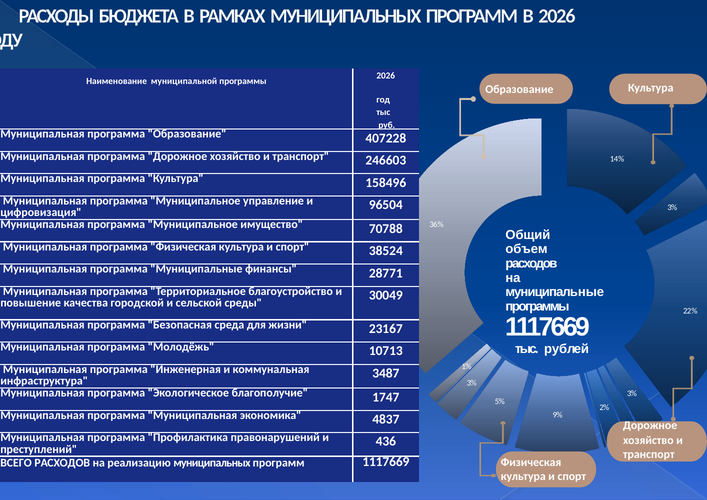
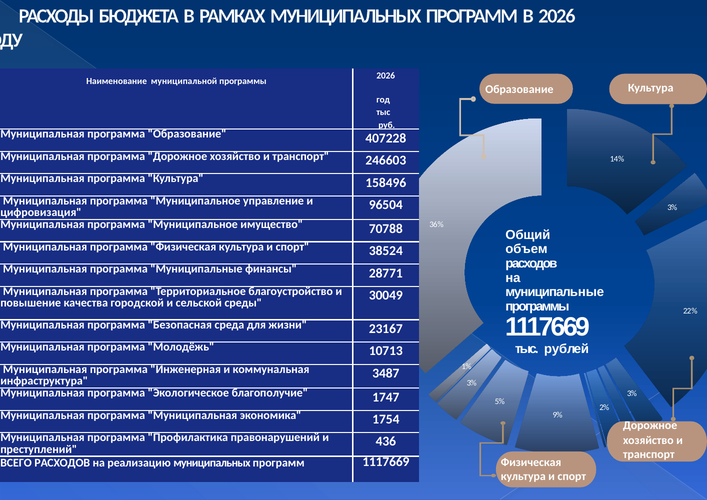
4837: 4837 -> 1754
